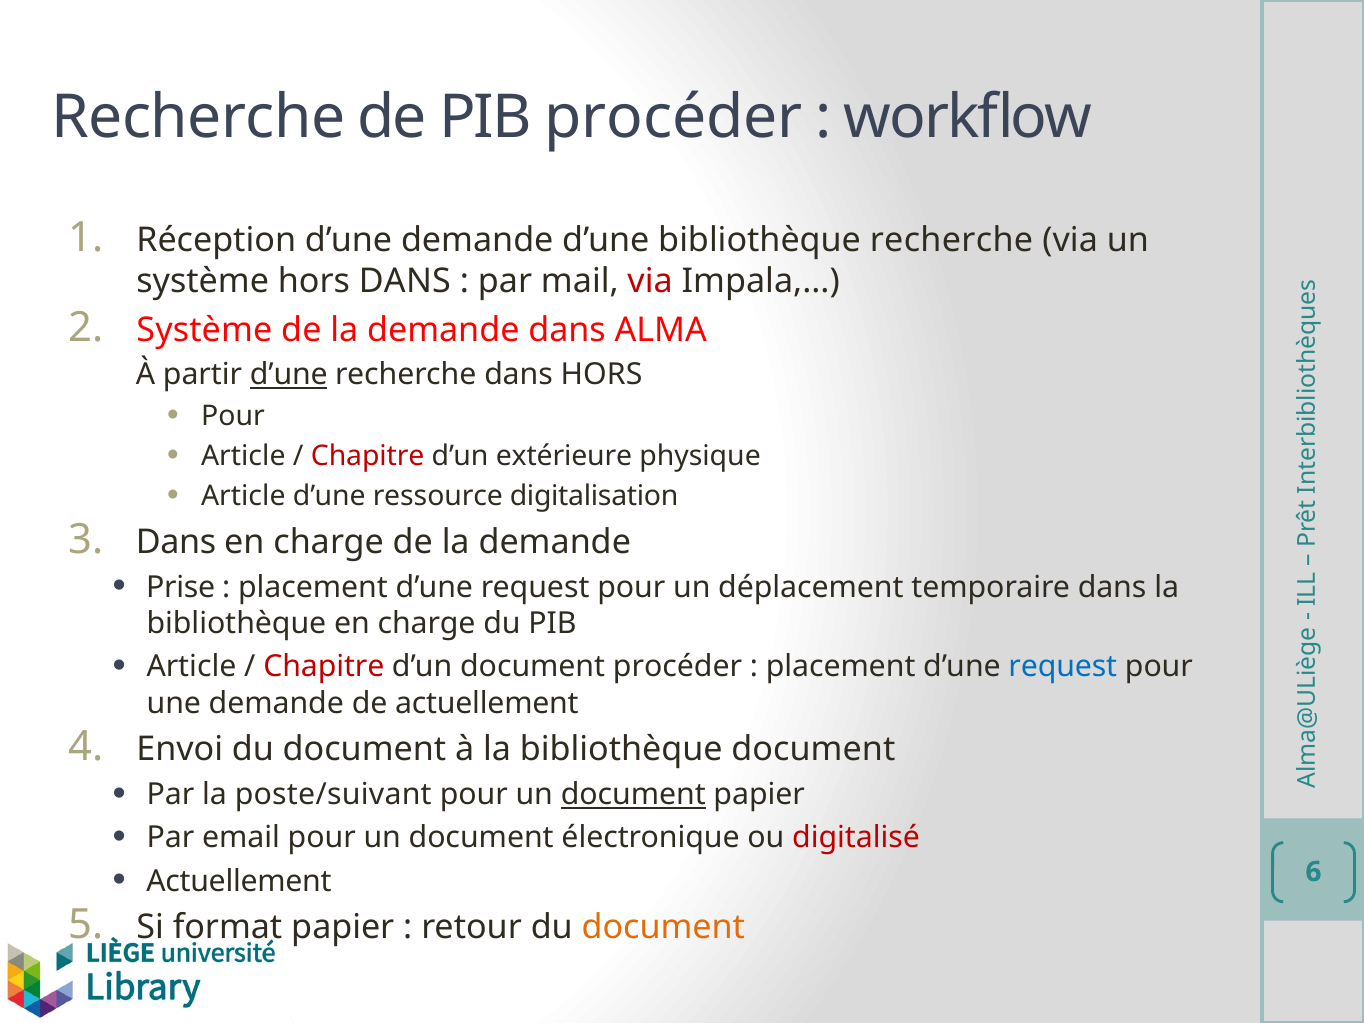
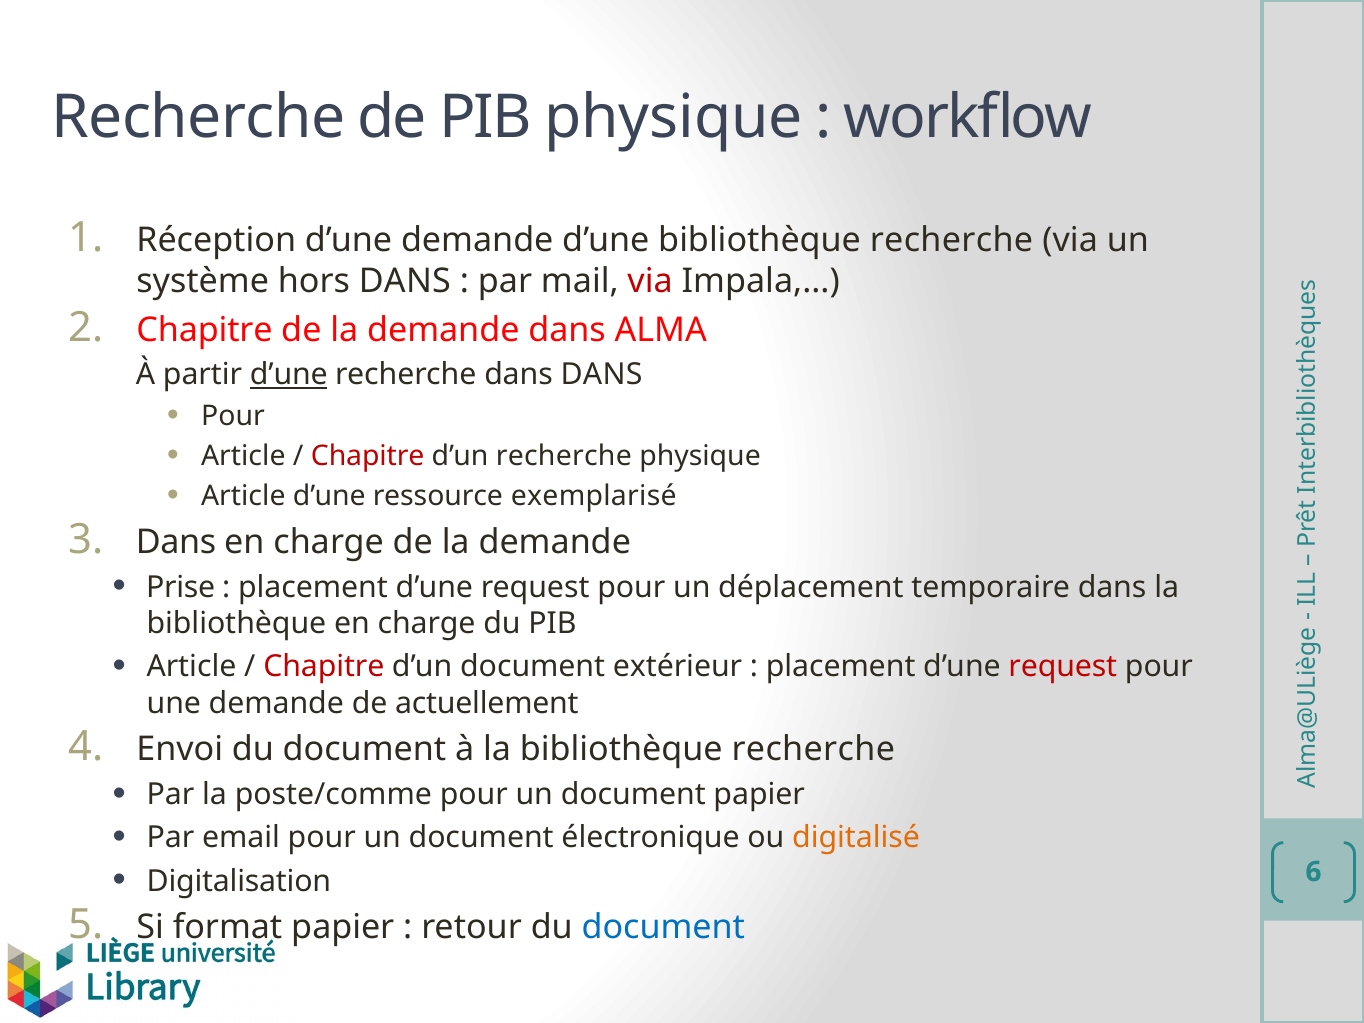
PIB procéder: procéder -> physique
Système at (204, 330): Système -> Chapitre
dans HORS: HORS -> DANS
d’un extérieure: extérieure -> recherche
digitalisation: digitalisation -> exemplarisé
document procéder: procéder -> extérieur
request at (1063, 667) colour: blue -> red
la bibliothèque document: document -> recherche
poste/suivant: poste/suivant -> poste/comme
document at (633, 795) underline: present -> none
digitalisé colour: red -> orange
Actuellement at (239, 881): Actuellement -> Digitalisation
document at (663, 928) colour: orange -> blue
